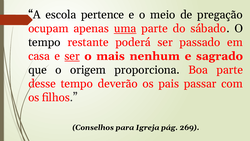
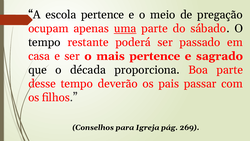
ser at (72, 56) underline: present -> none
mais nenhum: nenhum -> pertence
origem: origem -> década
